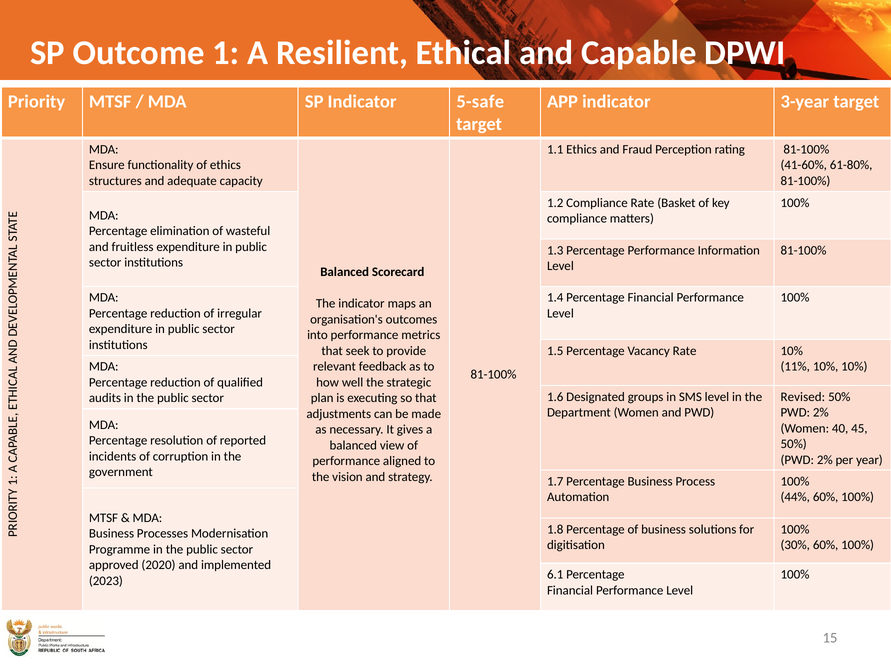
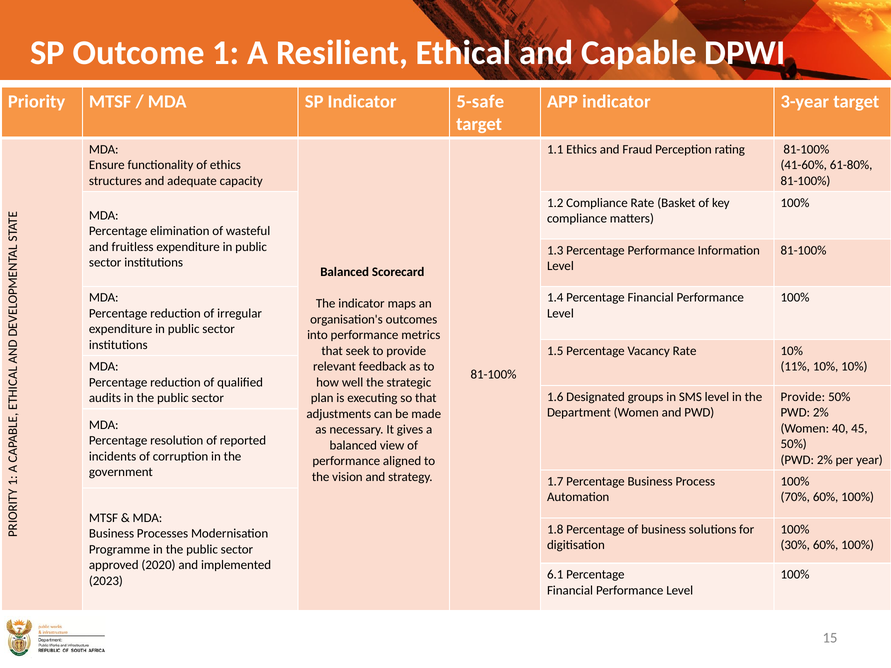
Revised at (803, 397): Revised -> Provide
44%: 44% -> 70%
